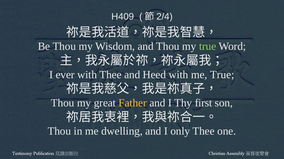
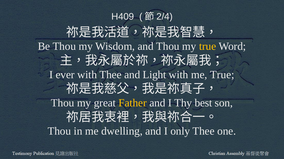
true at (208, 47) colour: light green -> yellow
Heed: Heed -> Light
first: first -> best
